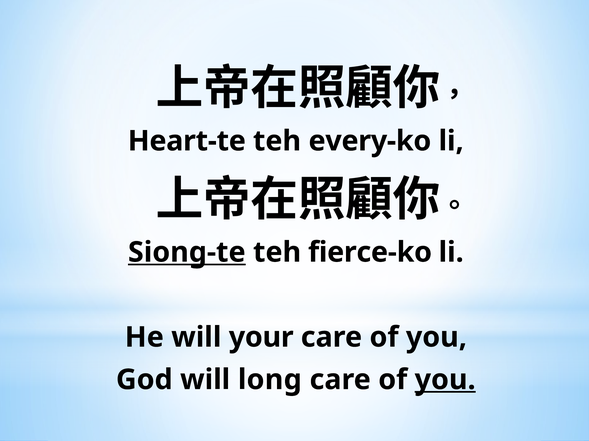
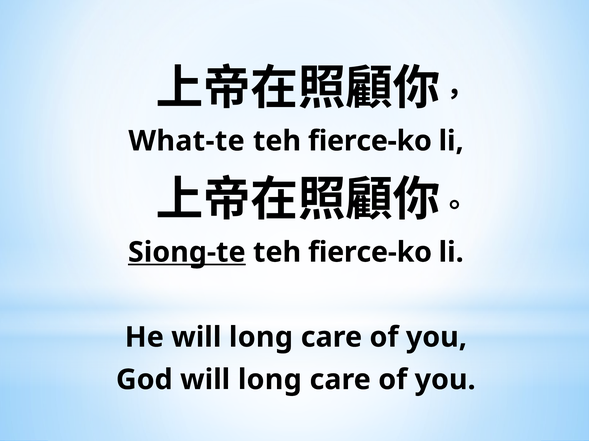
Heart-te: Heart-te -> What-te
every-ko at (370, 141): every-ko -> fierce-ko
He will your: your -> long
you at (445, 380) underline: present -> none
